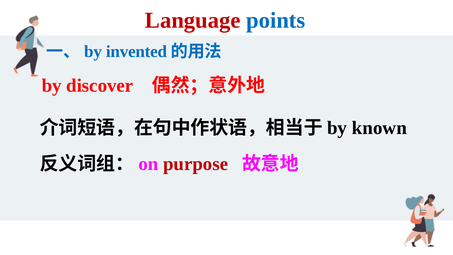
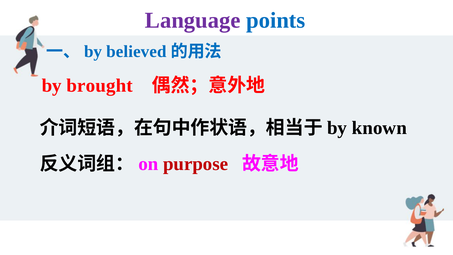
Language colour: red -> purple
invented: invented -> believed
discover: discover -> brought
